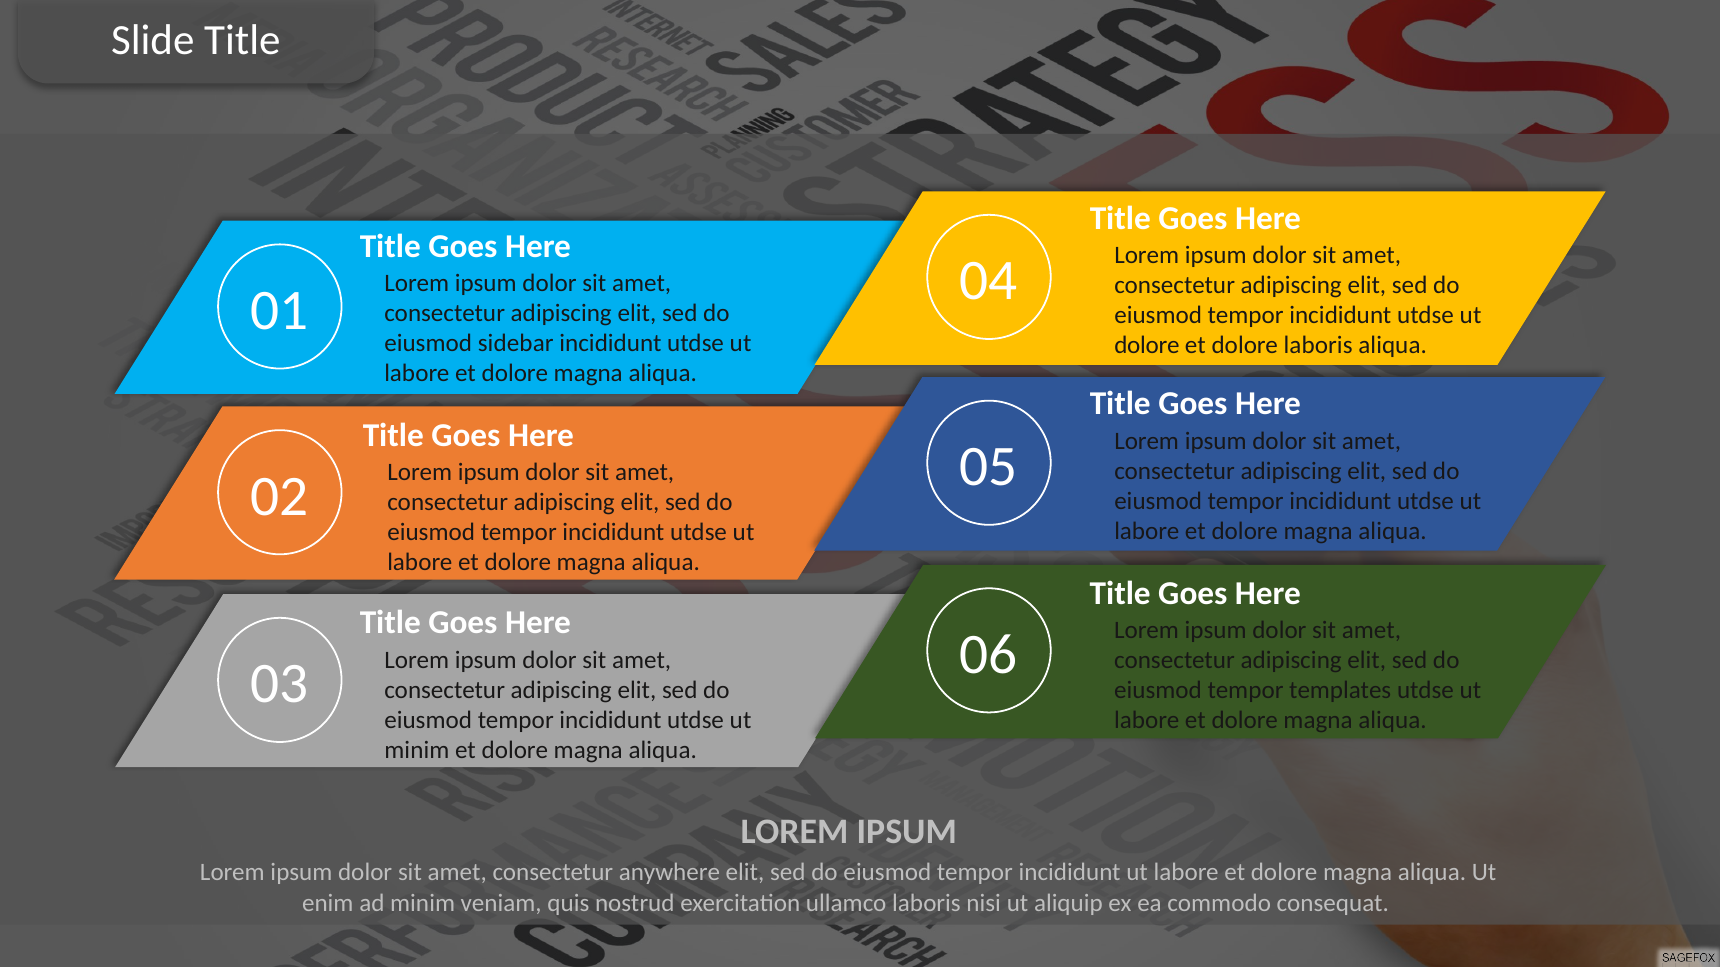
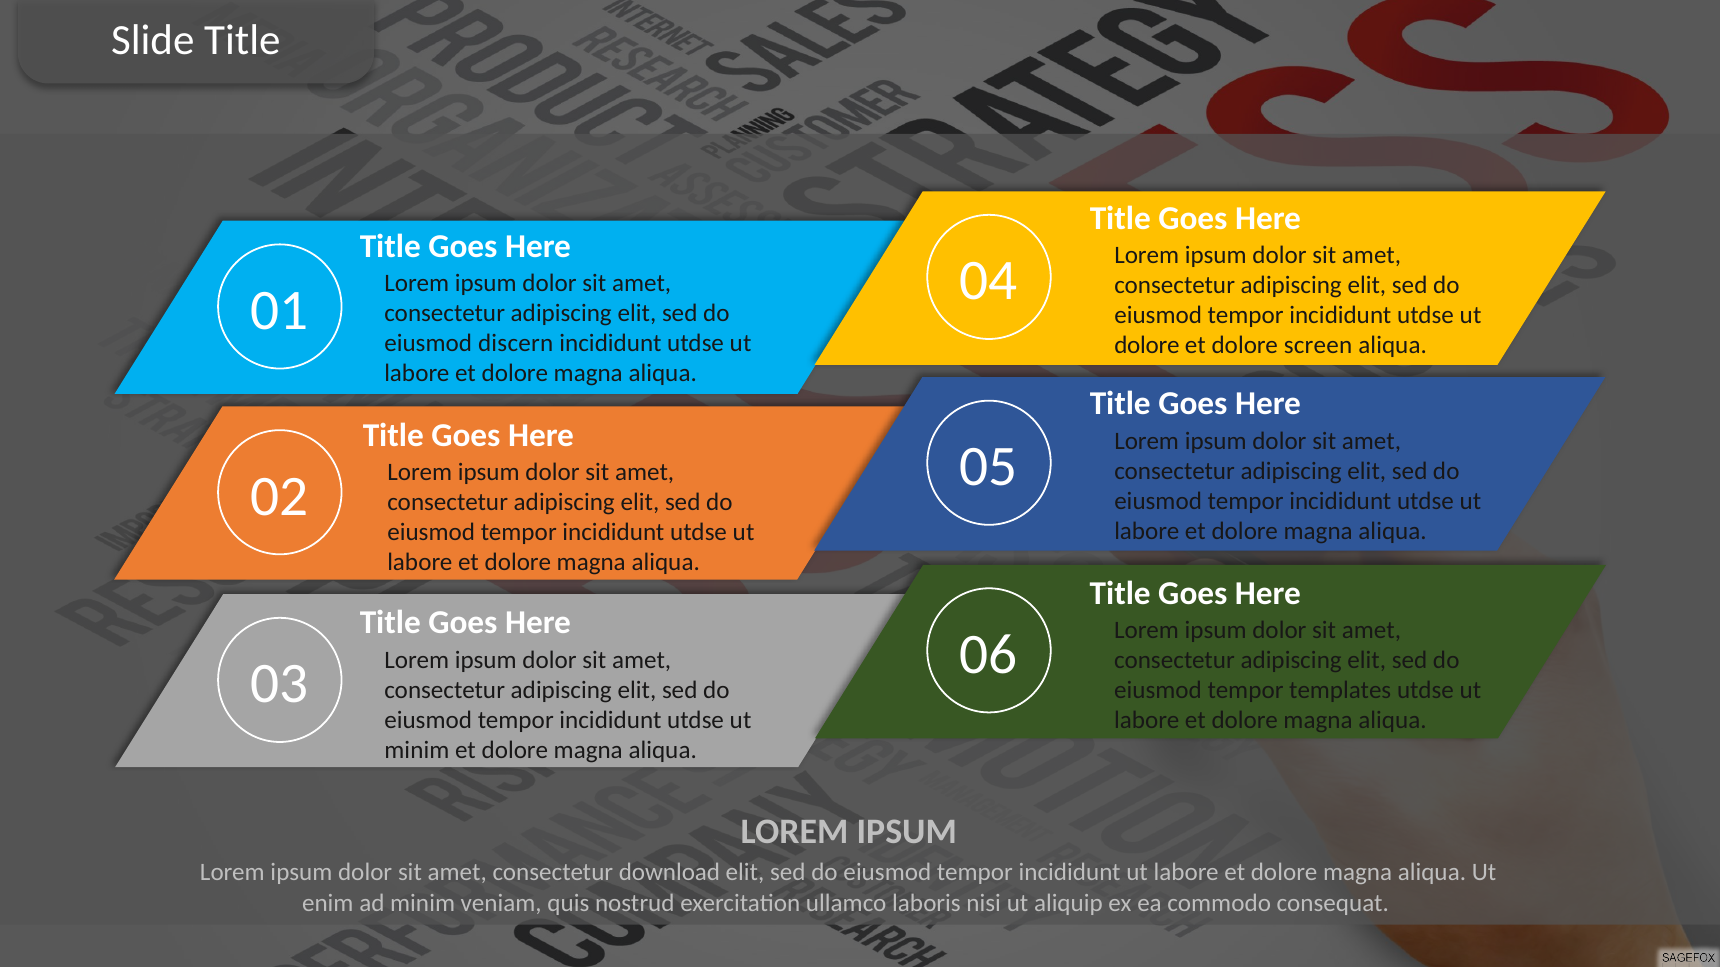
sidebar: sidebar -> discern
dolore laboris: laboris -> screen
anywhere: anywhere -> download
